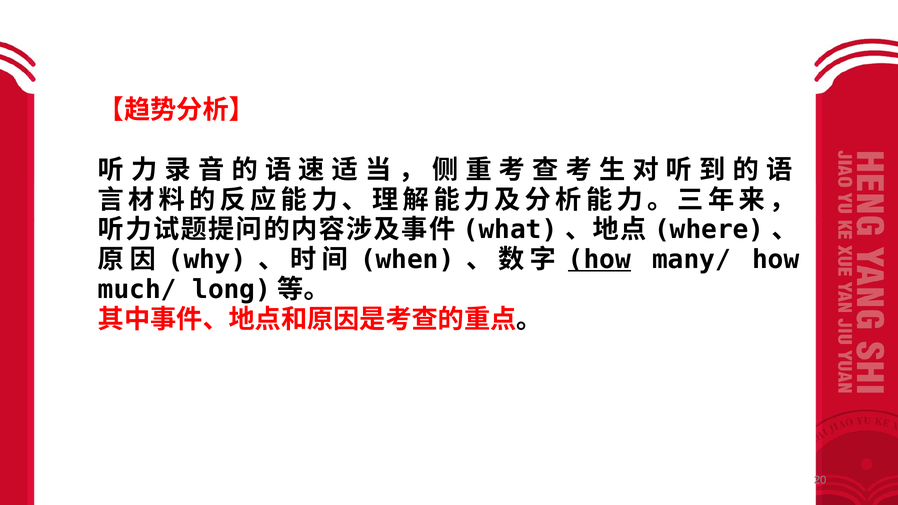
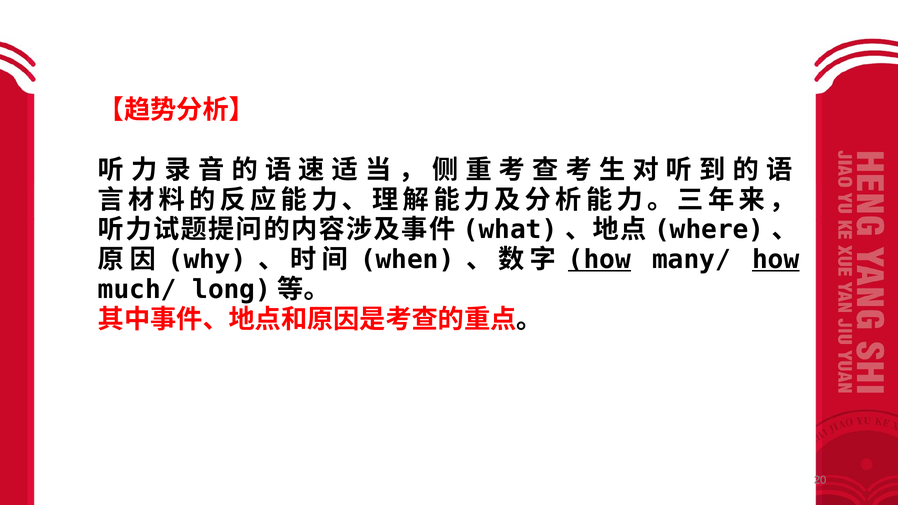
how at (776, 260) underline: none -> present
